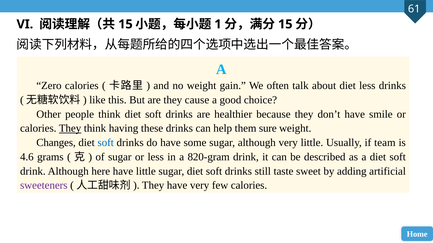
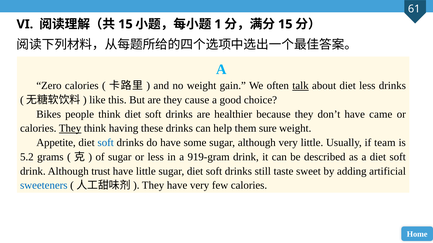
talk underline: none -> present
Other: Other -> Bikes
smile: smile -> came
Changes: Changes -> Appetite
4.6: 4.6 -> 5.2
820-gram: 820-gram -> 919-gram
here: here -> trust
sweeteners colour: purple -> blue
